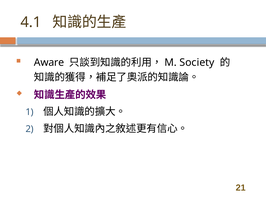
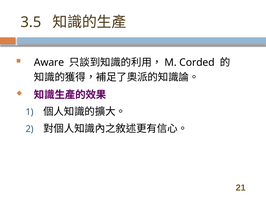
4.1: 4.1 -> 3.5
Society: Society -> Corded
